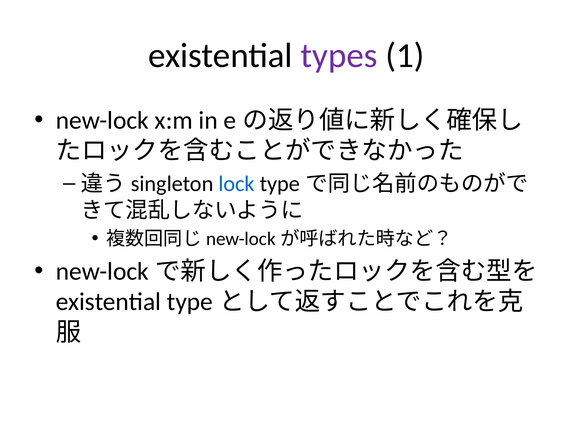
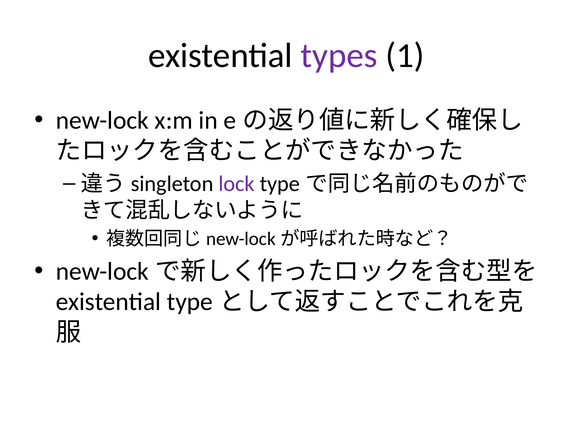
lock colour: blue -> purple
